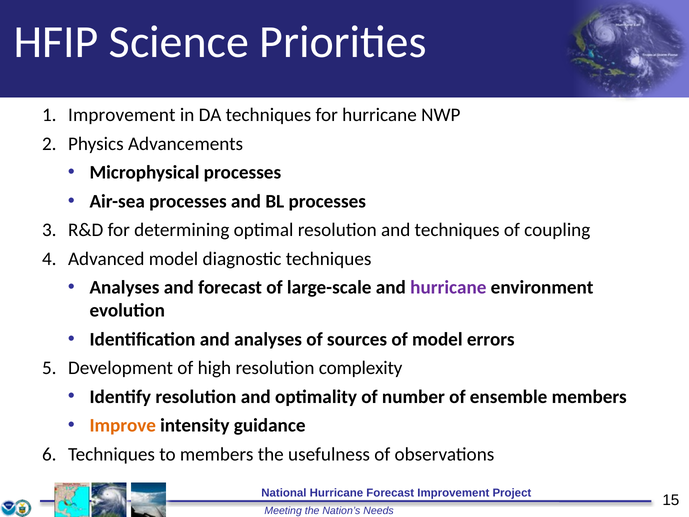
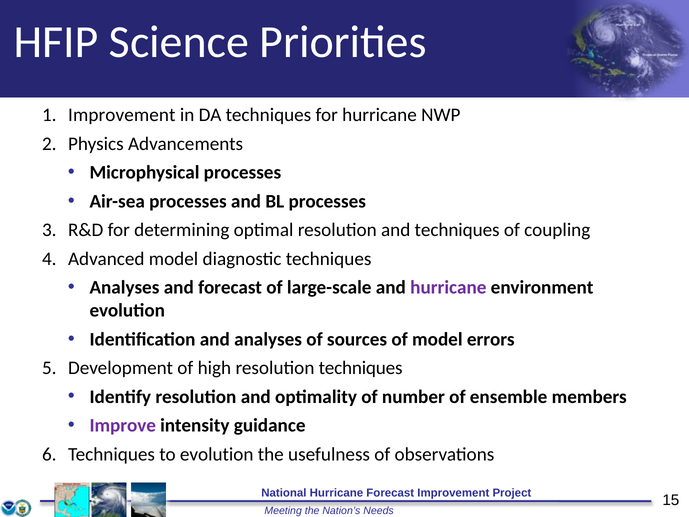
resolution complexity: complexity -> techniques
Improve colour: orange -> purple
to members: members -> evolution
